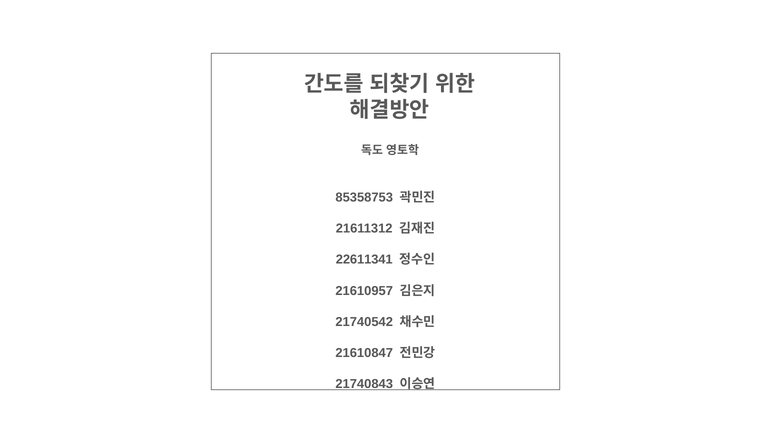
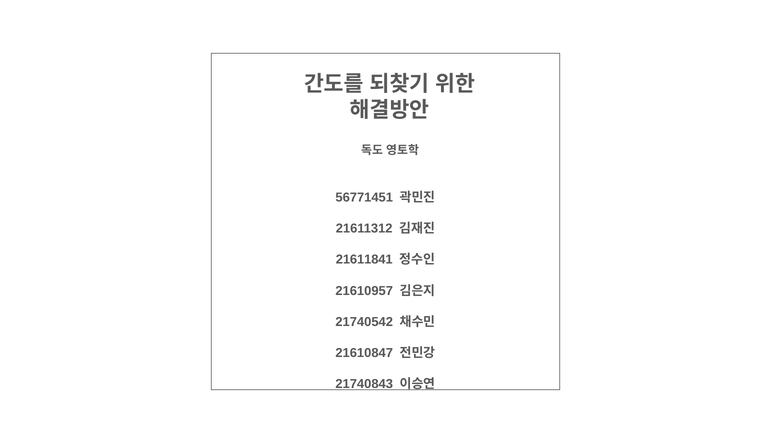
85358753: 85358753 -> 56771451
22611341: 22611341 -> 21611841
